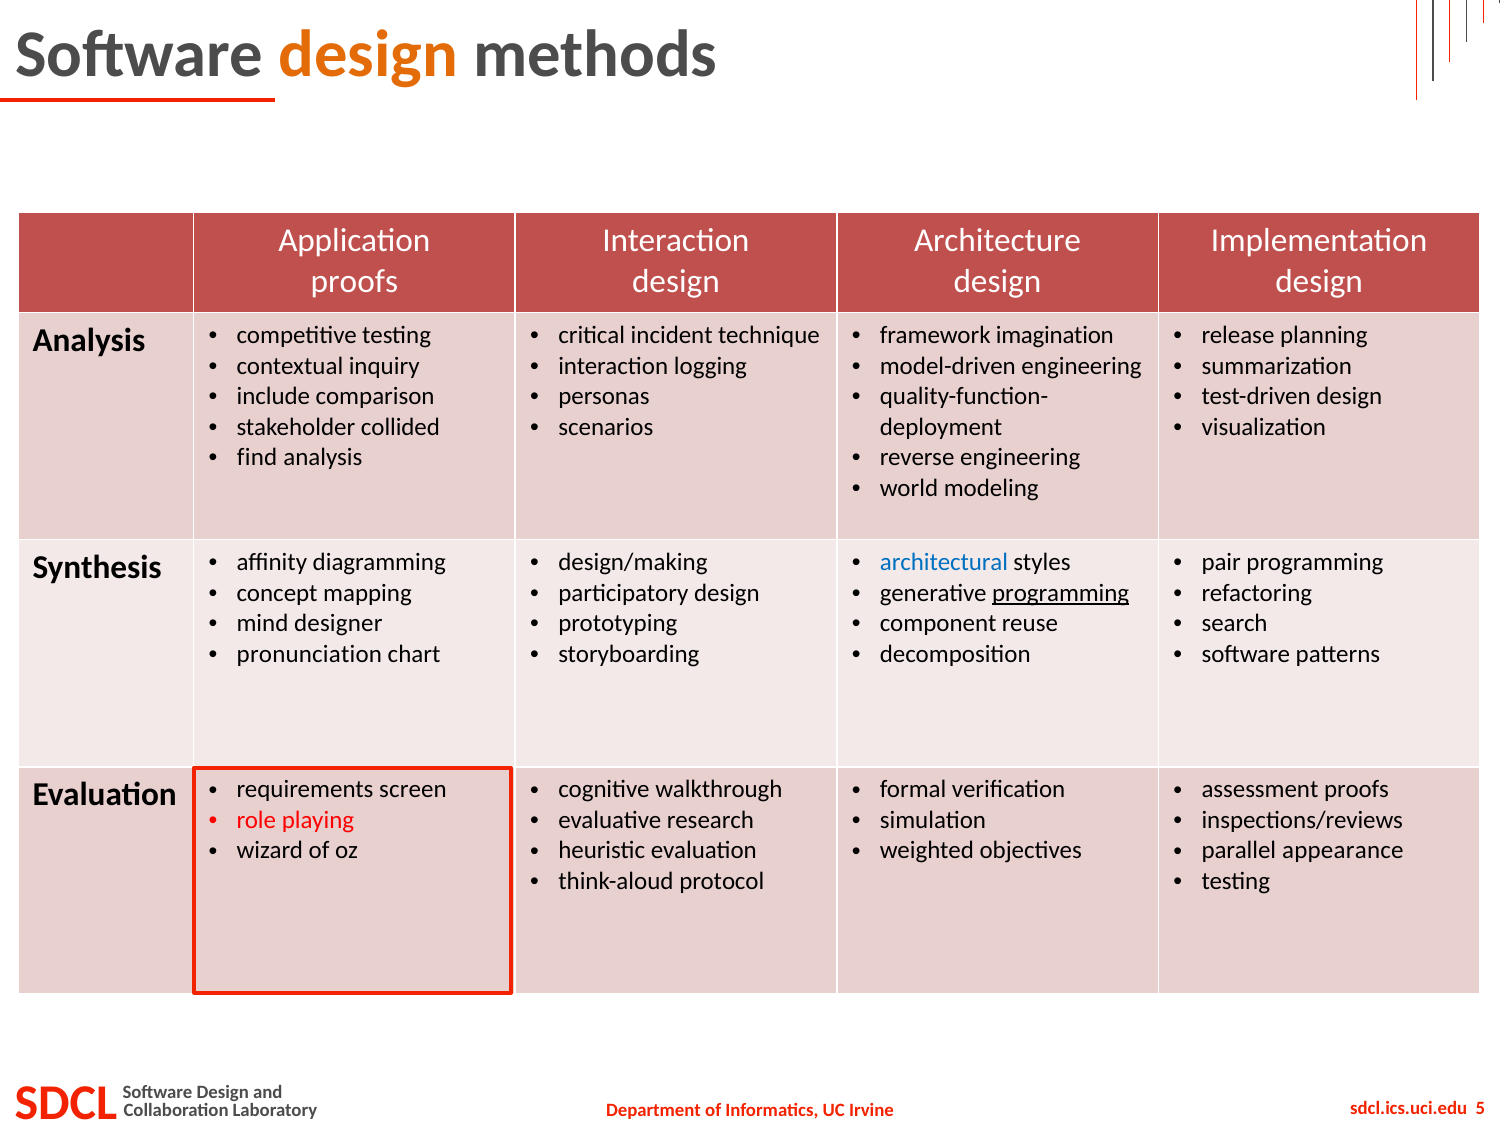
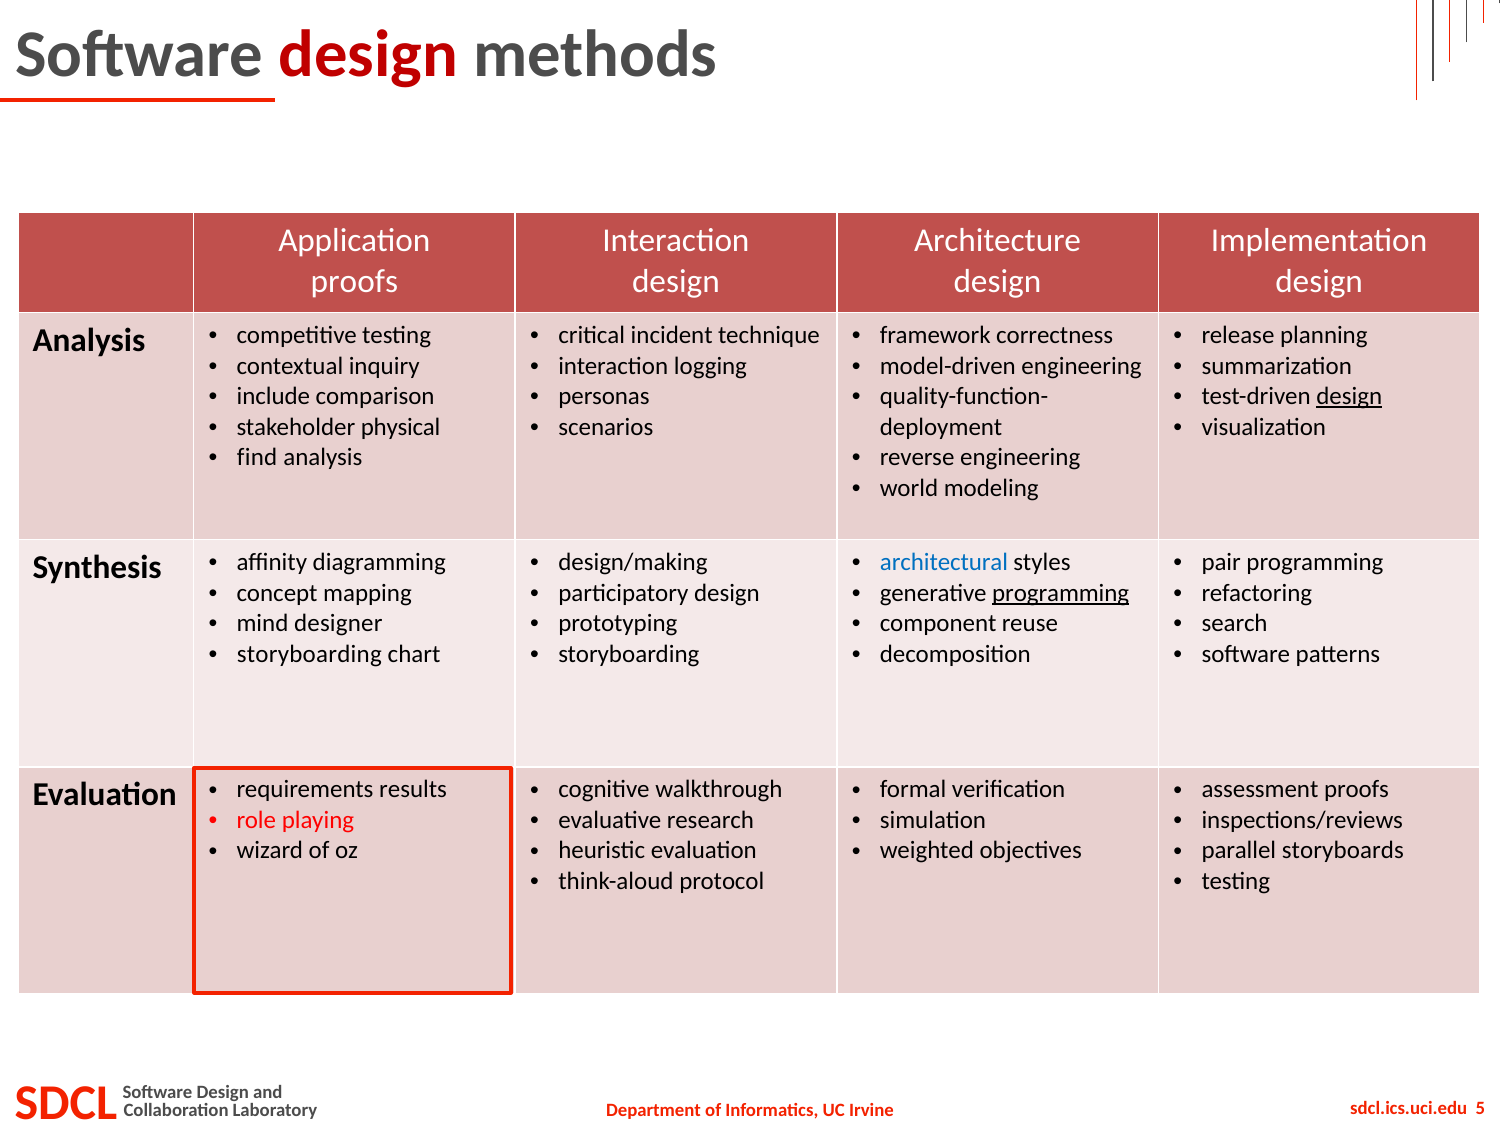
design at (368, 55) colour: orange -> red
imagination: imagination -> correctness
design at (1349, 396) underline: none -> present
collided: collided -> physical
pronunciation at (309, 654): pronunciation -> storyboarding
screen: screen -> results
appearance: appearance -> storyboards
